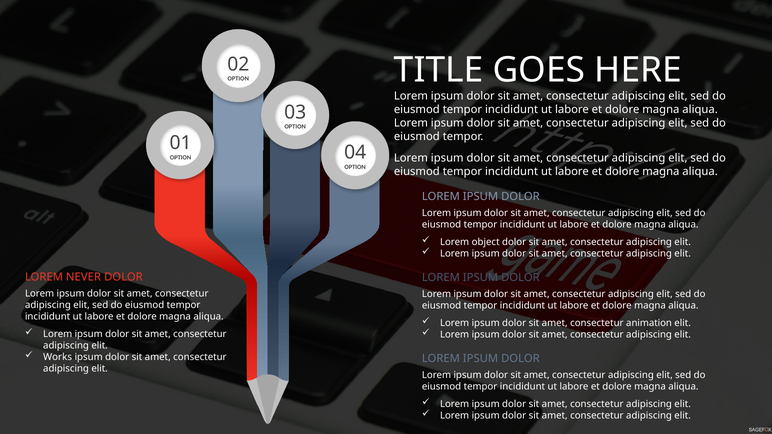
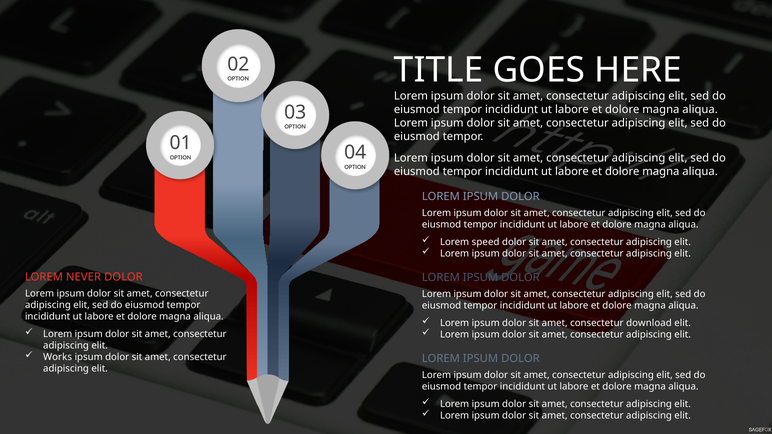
object: object -> speed
animation: animation -> download
